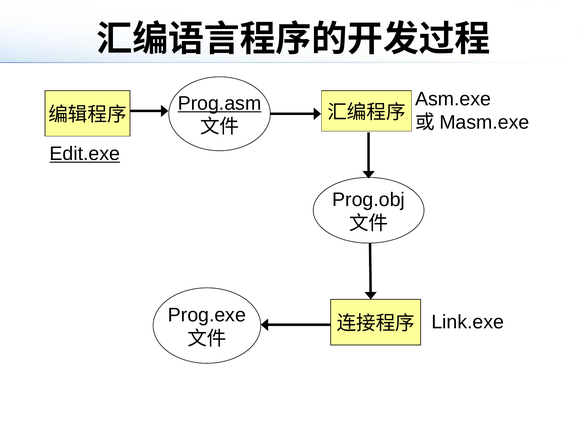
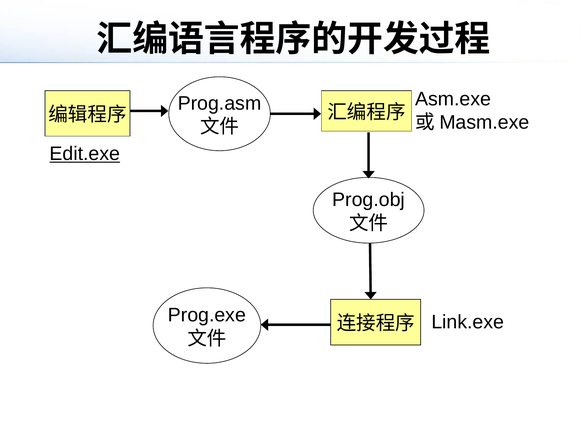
Prog.asm underline: present -> none
